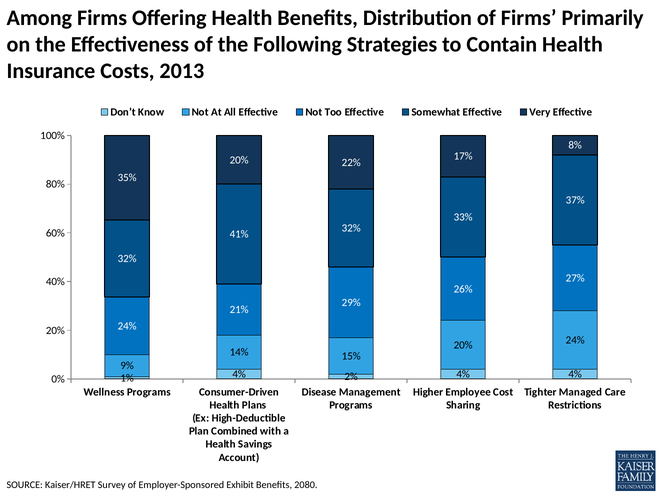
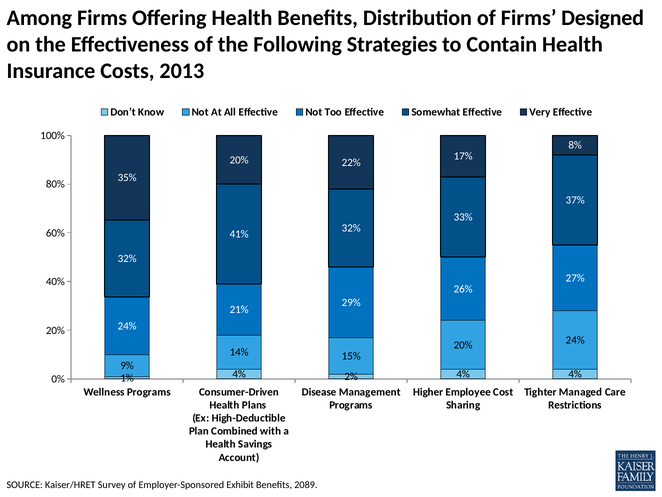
Primarily: Primarily -> Designed
2080: 2080 -> 2089
